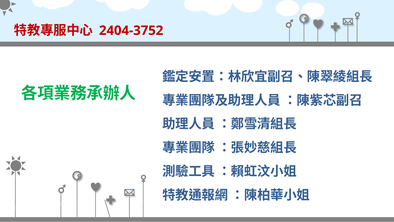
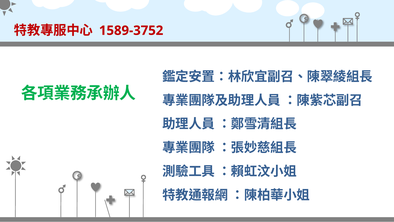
2404-3752: 2404-3752 -> 1589-3752
